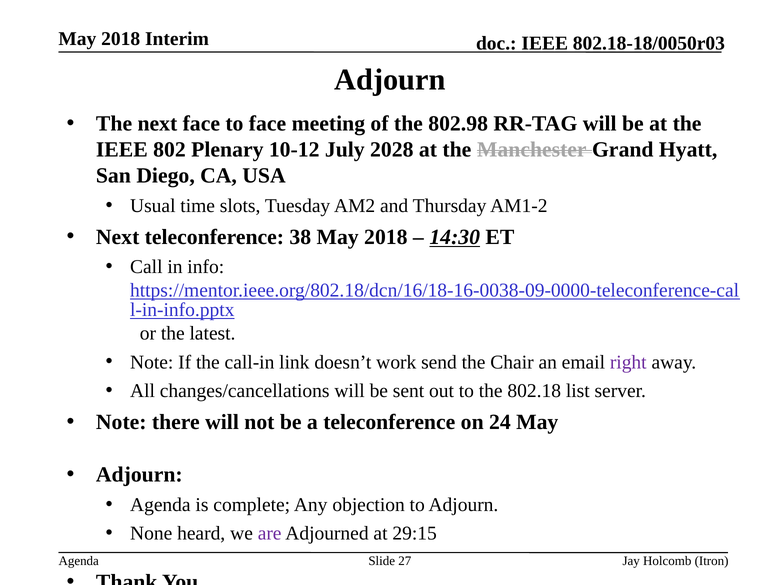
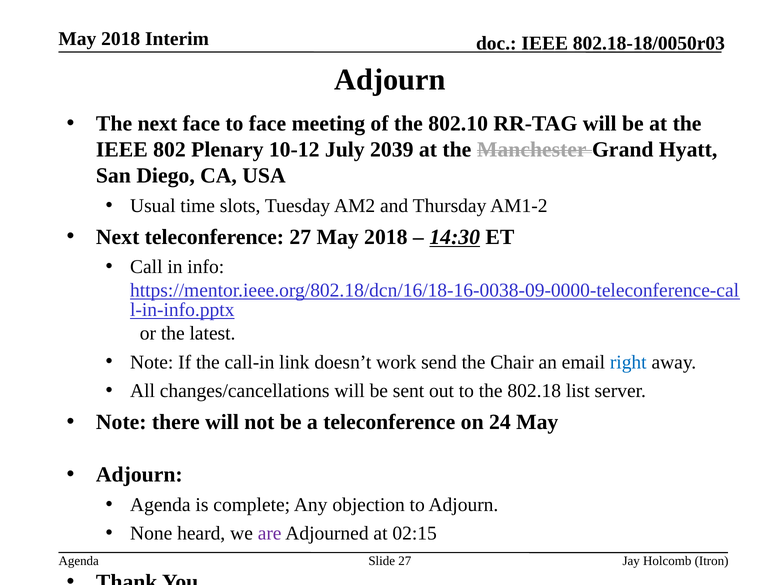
802.98: 802.98 -> 802.10
2028: 2028 -> 2039
teleconference 38: 38 -> 27
right colour: purple -> blue
29:15: 29:15 -> 02:15
